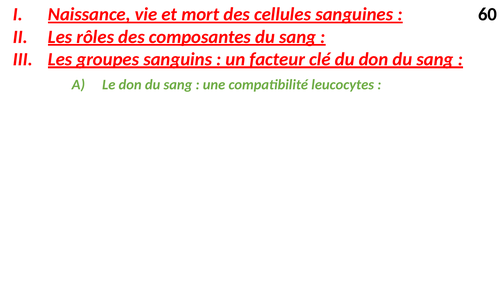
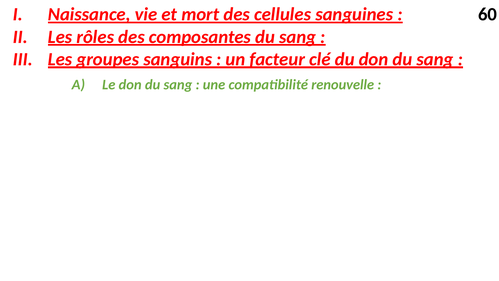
leucocytes: leucocytes -> renouvelle
